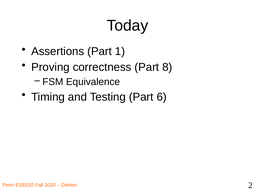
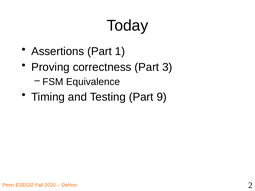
8: 8 -> 3
6: 6 -> 9
